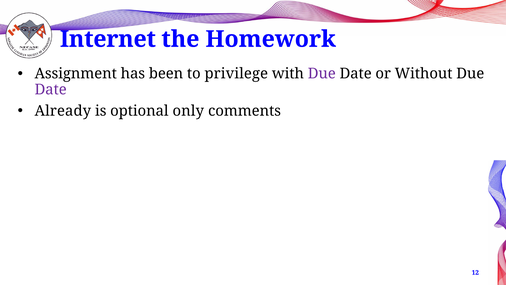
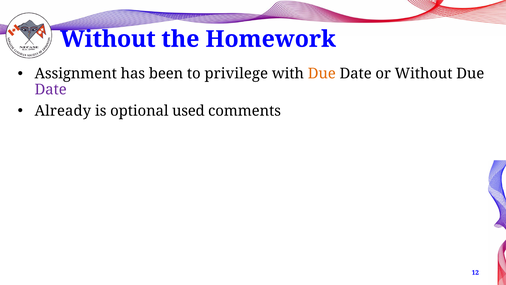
Internet at (108, 39): Internet -> Without
Due at (322, 74) colour: purple -> orange
only: only -> used
